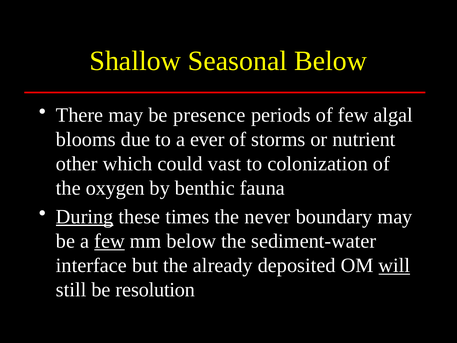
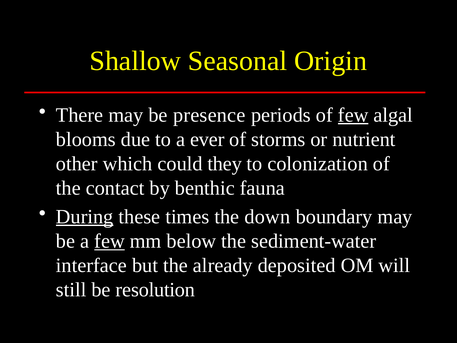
Seasonal Below: Below -> Origin
few at (353, 115) underline: none -> present
vast: vast -> they
oxygen: oxygen -> contact
never: never -> down
will underline: present -> none
